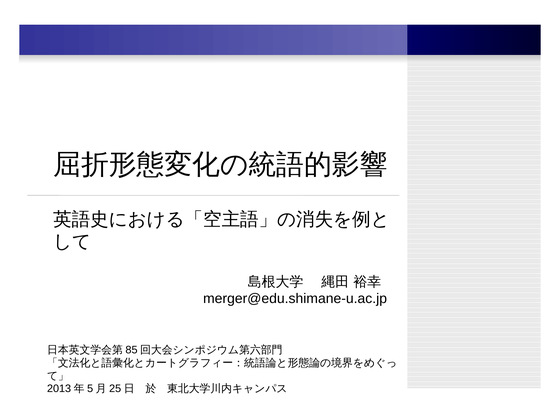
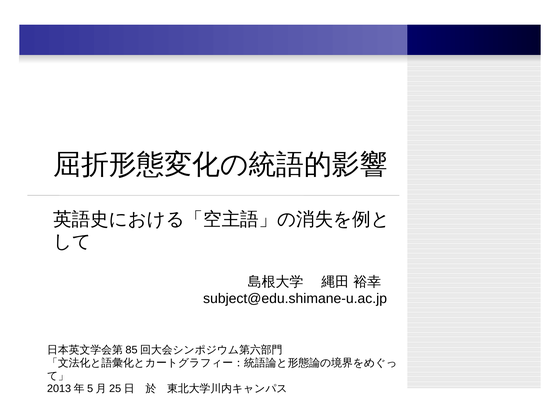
merger@edu.shimane-u.ac.jp: merger@edu.shimane-u.ac.jp -> subject@edu.shimane-u.ac.jp
